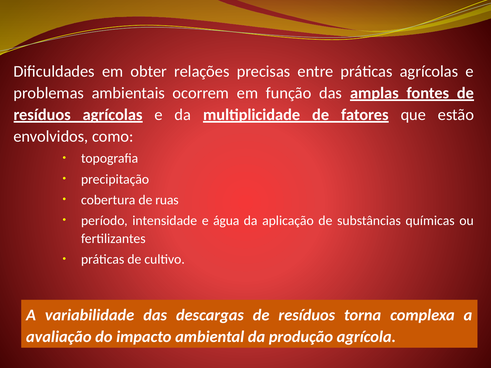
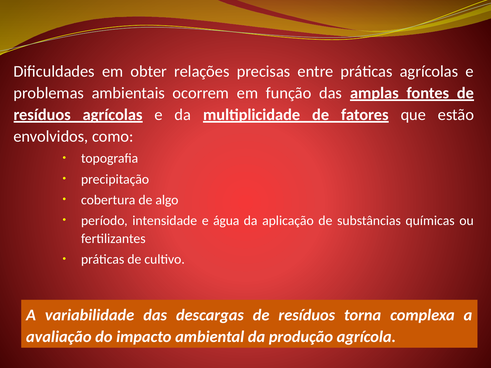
ruas: ruas -> algo
